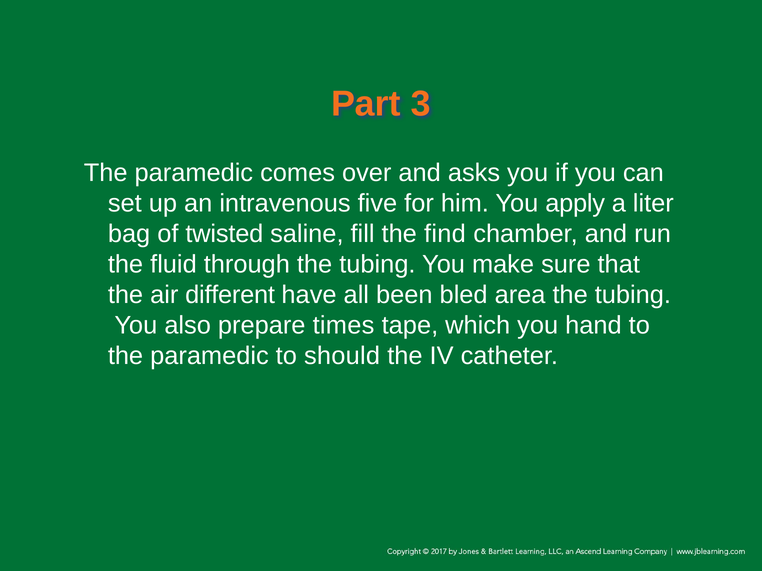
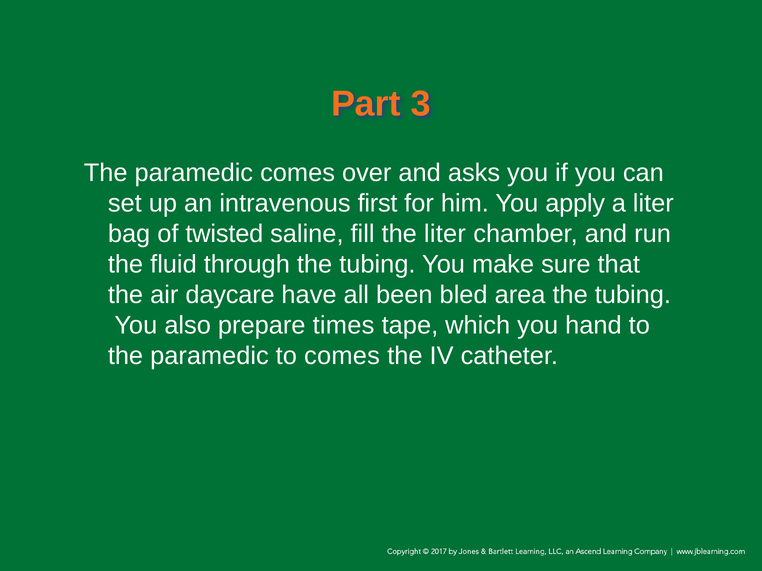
five: five -> first
the find: find -> liter
different: different -> daycare
to should: should -> comes
